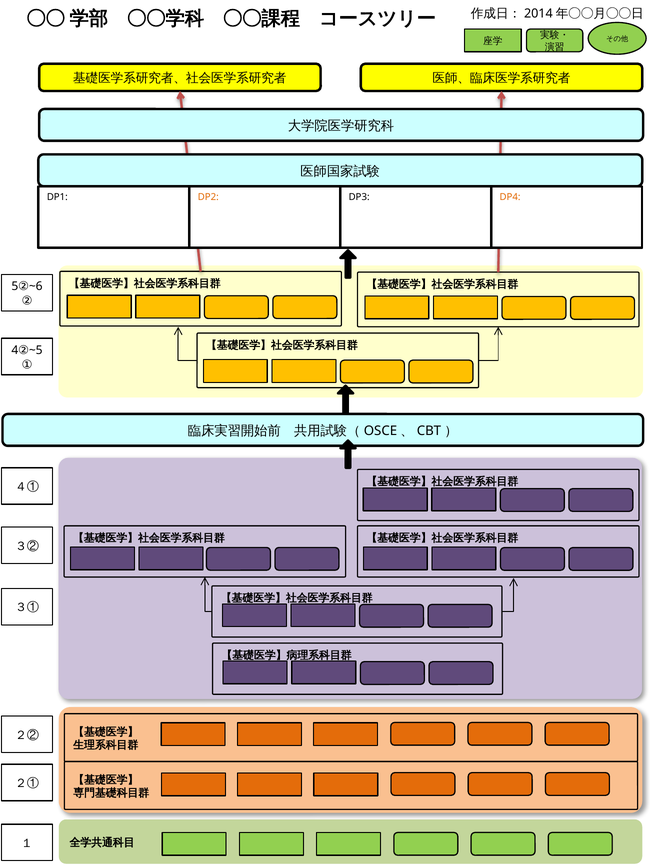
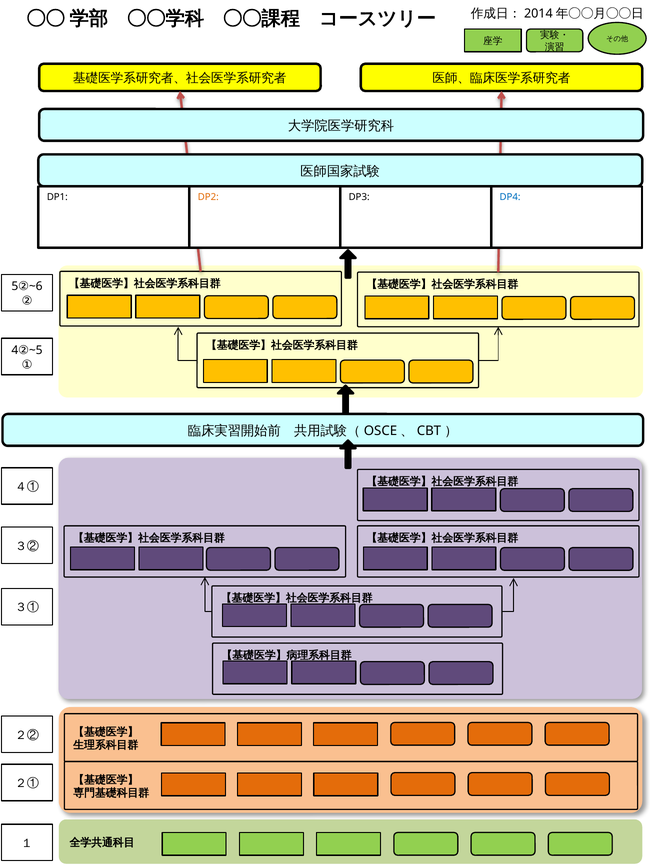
DP4 colour: orange -> blue
